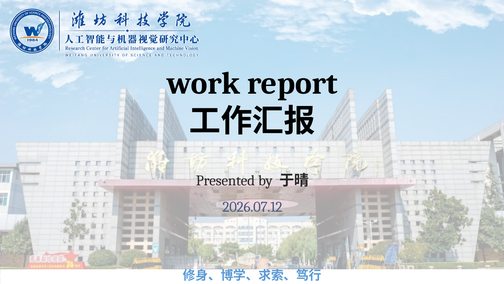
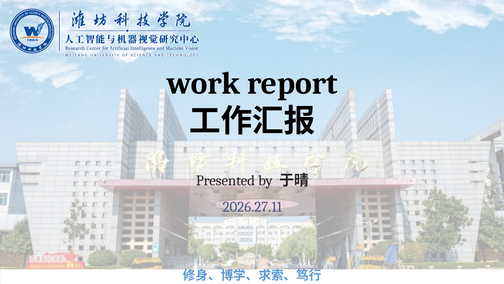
2026.07.12: 2026.07.12 -> 2026.27.11
